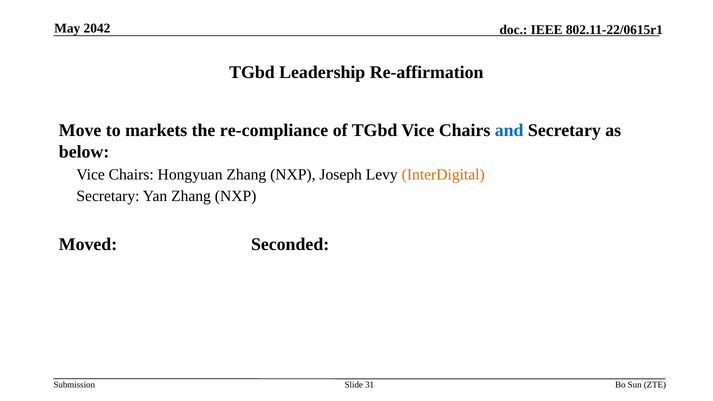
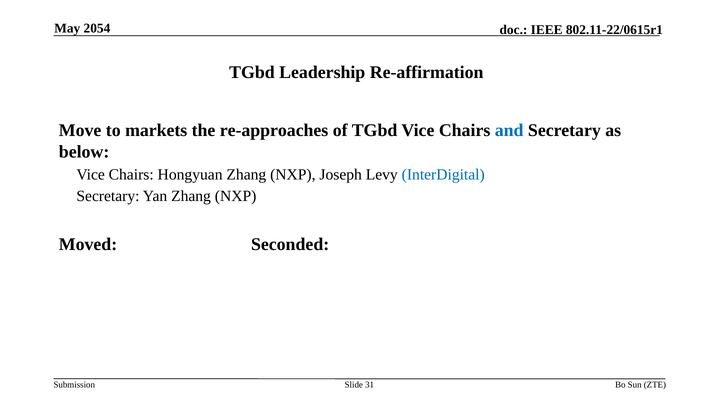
2042: 2042 -> 2054
re-compliance: re-compliance -> re-approaches
InterDigital colour: orange -> blue
